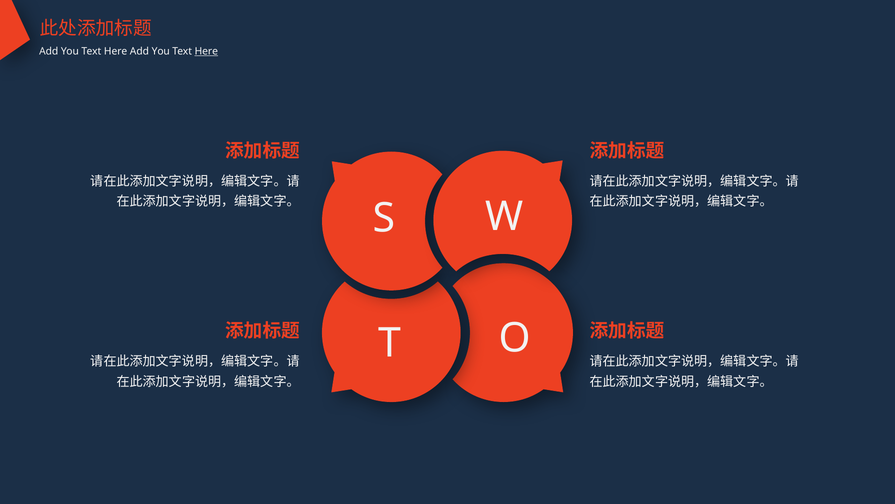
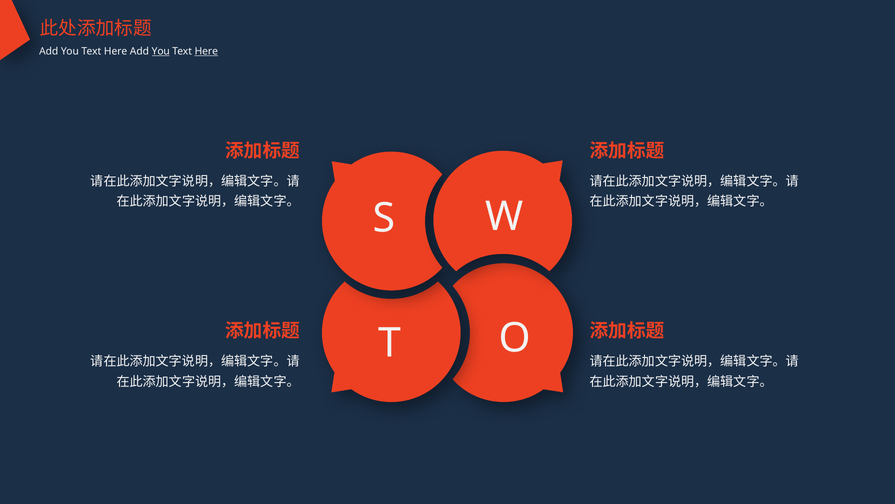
You at (161, 51) underline: none -> present
